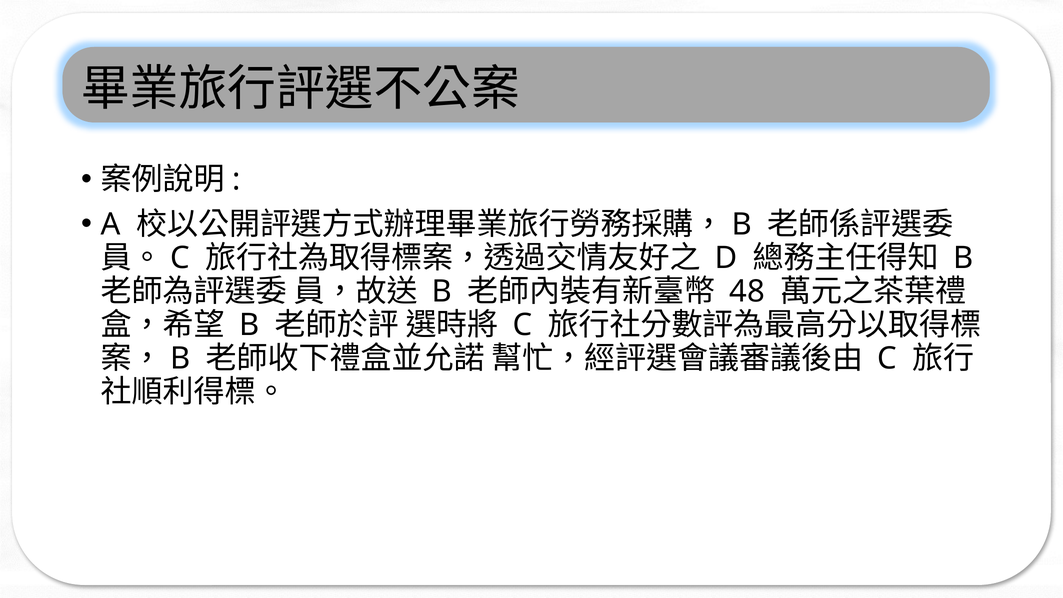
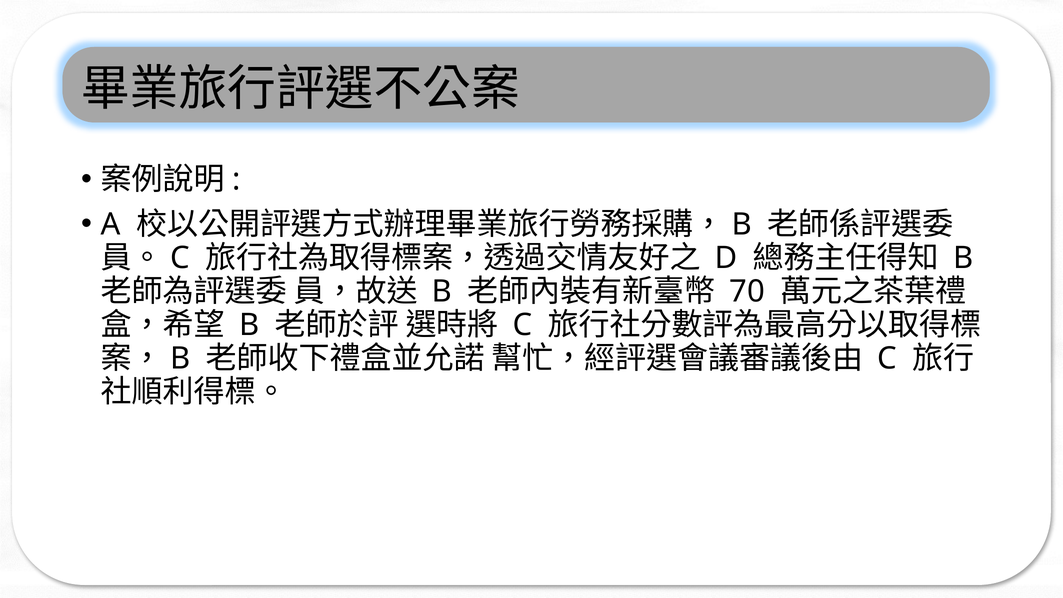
48: 48 -> 70
